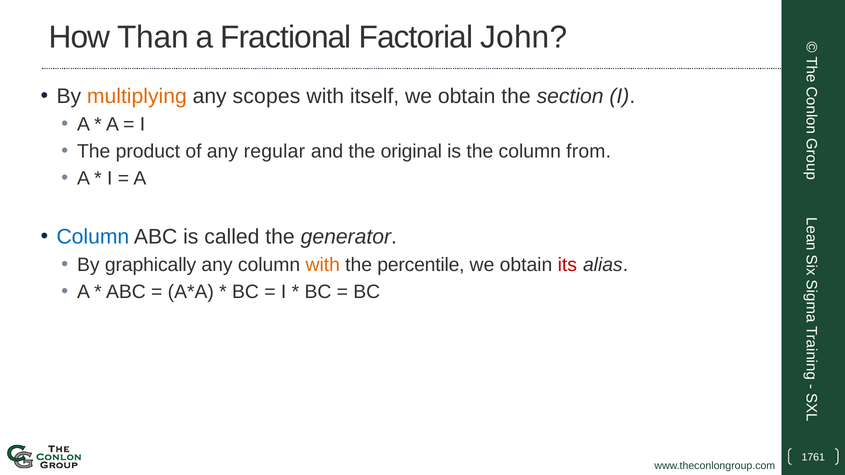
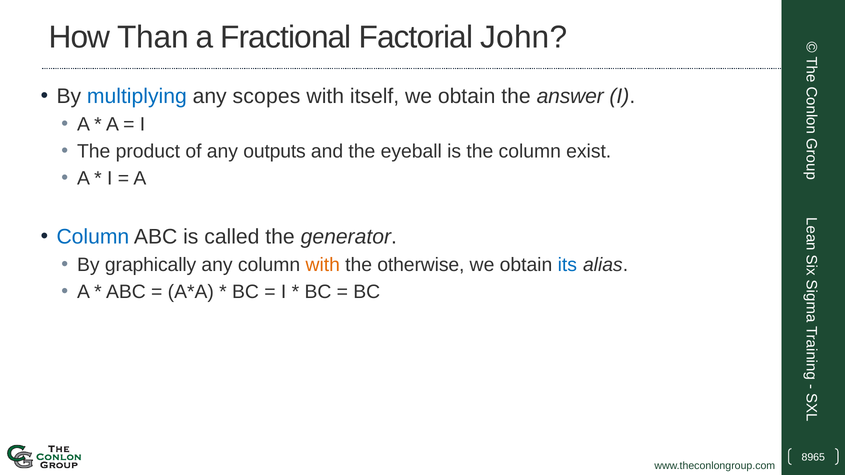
multiplying colour: orange -> blue
section: section -> answer
regular: regular -> outputs
original: original -> eyeball
from: from -> exist
percentile: percentile -> otherwise
its colour: red -> blue
1761: 1761 -> 8965
